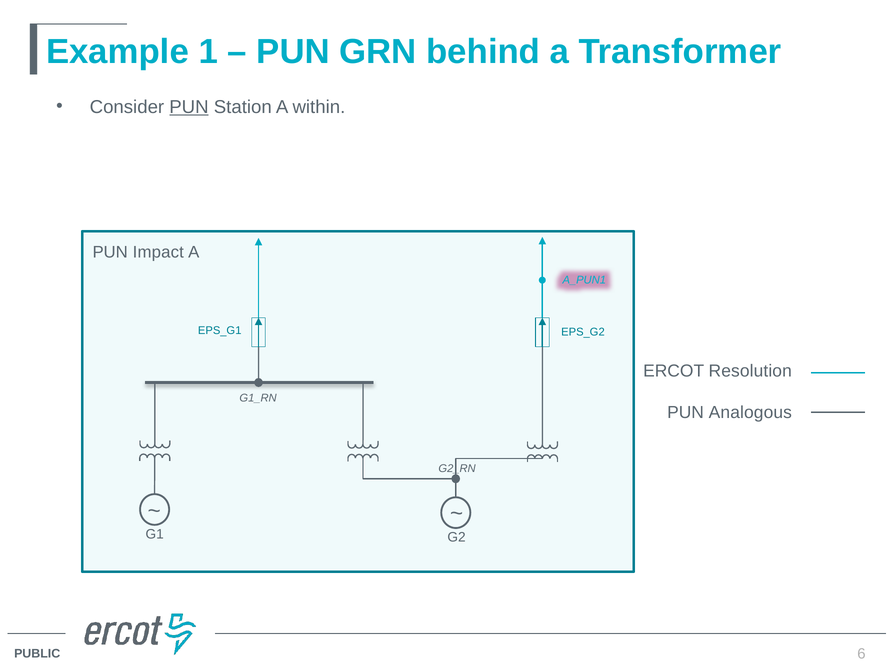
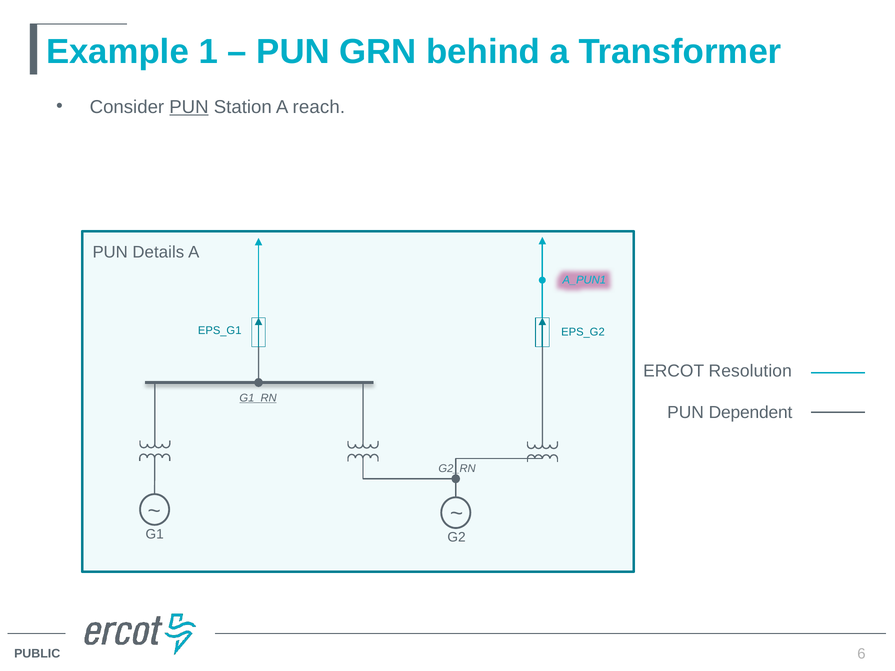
within: within -> reach
Impact: Impact -> Details
G1_RN underline: none -> present
Analogous: Analogous -> Dependent
